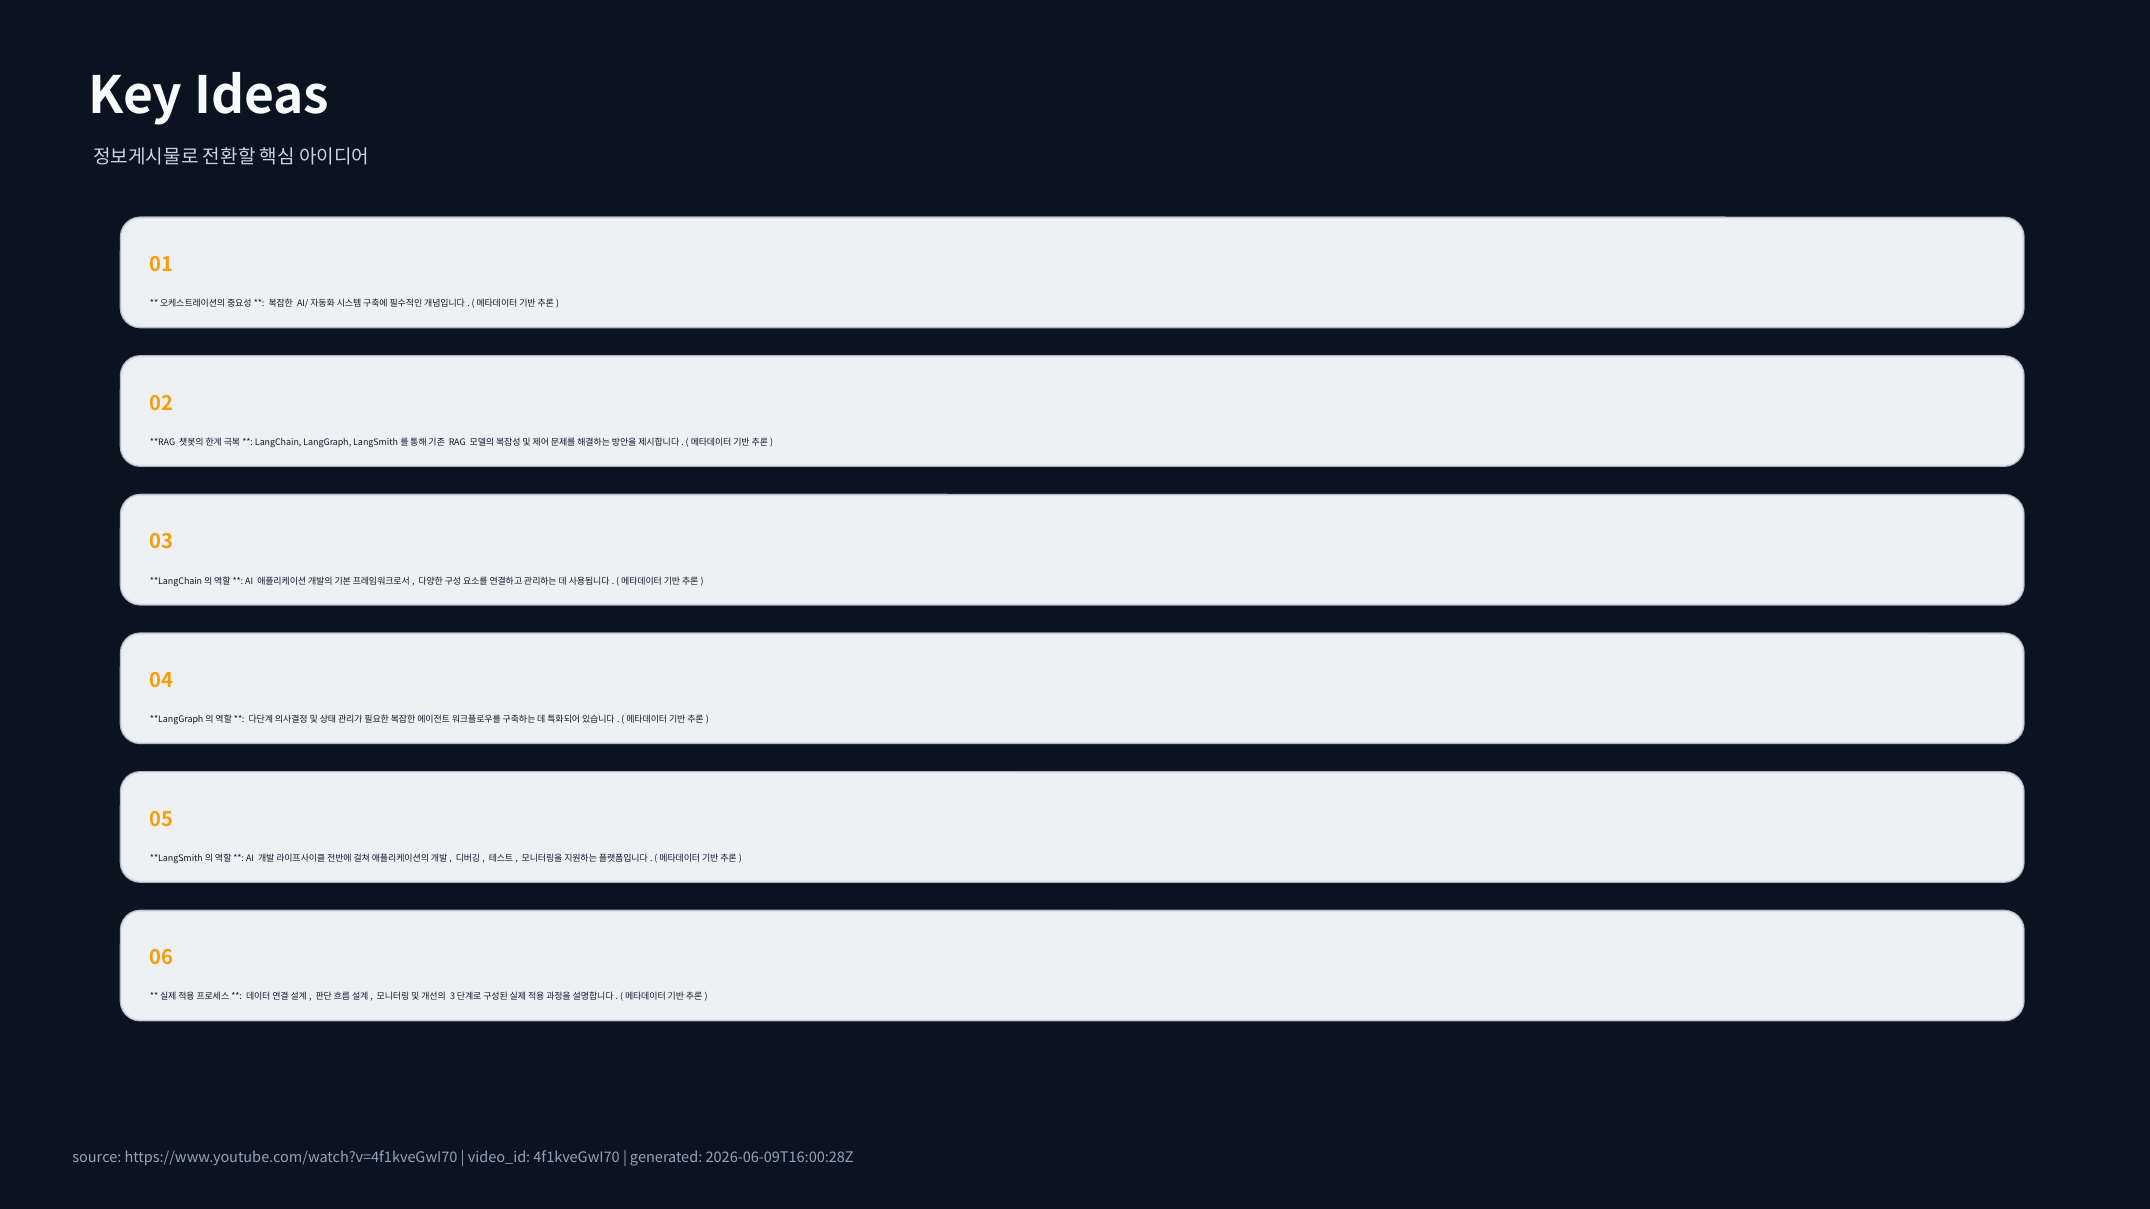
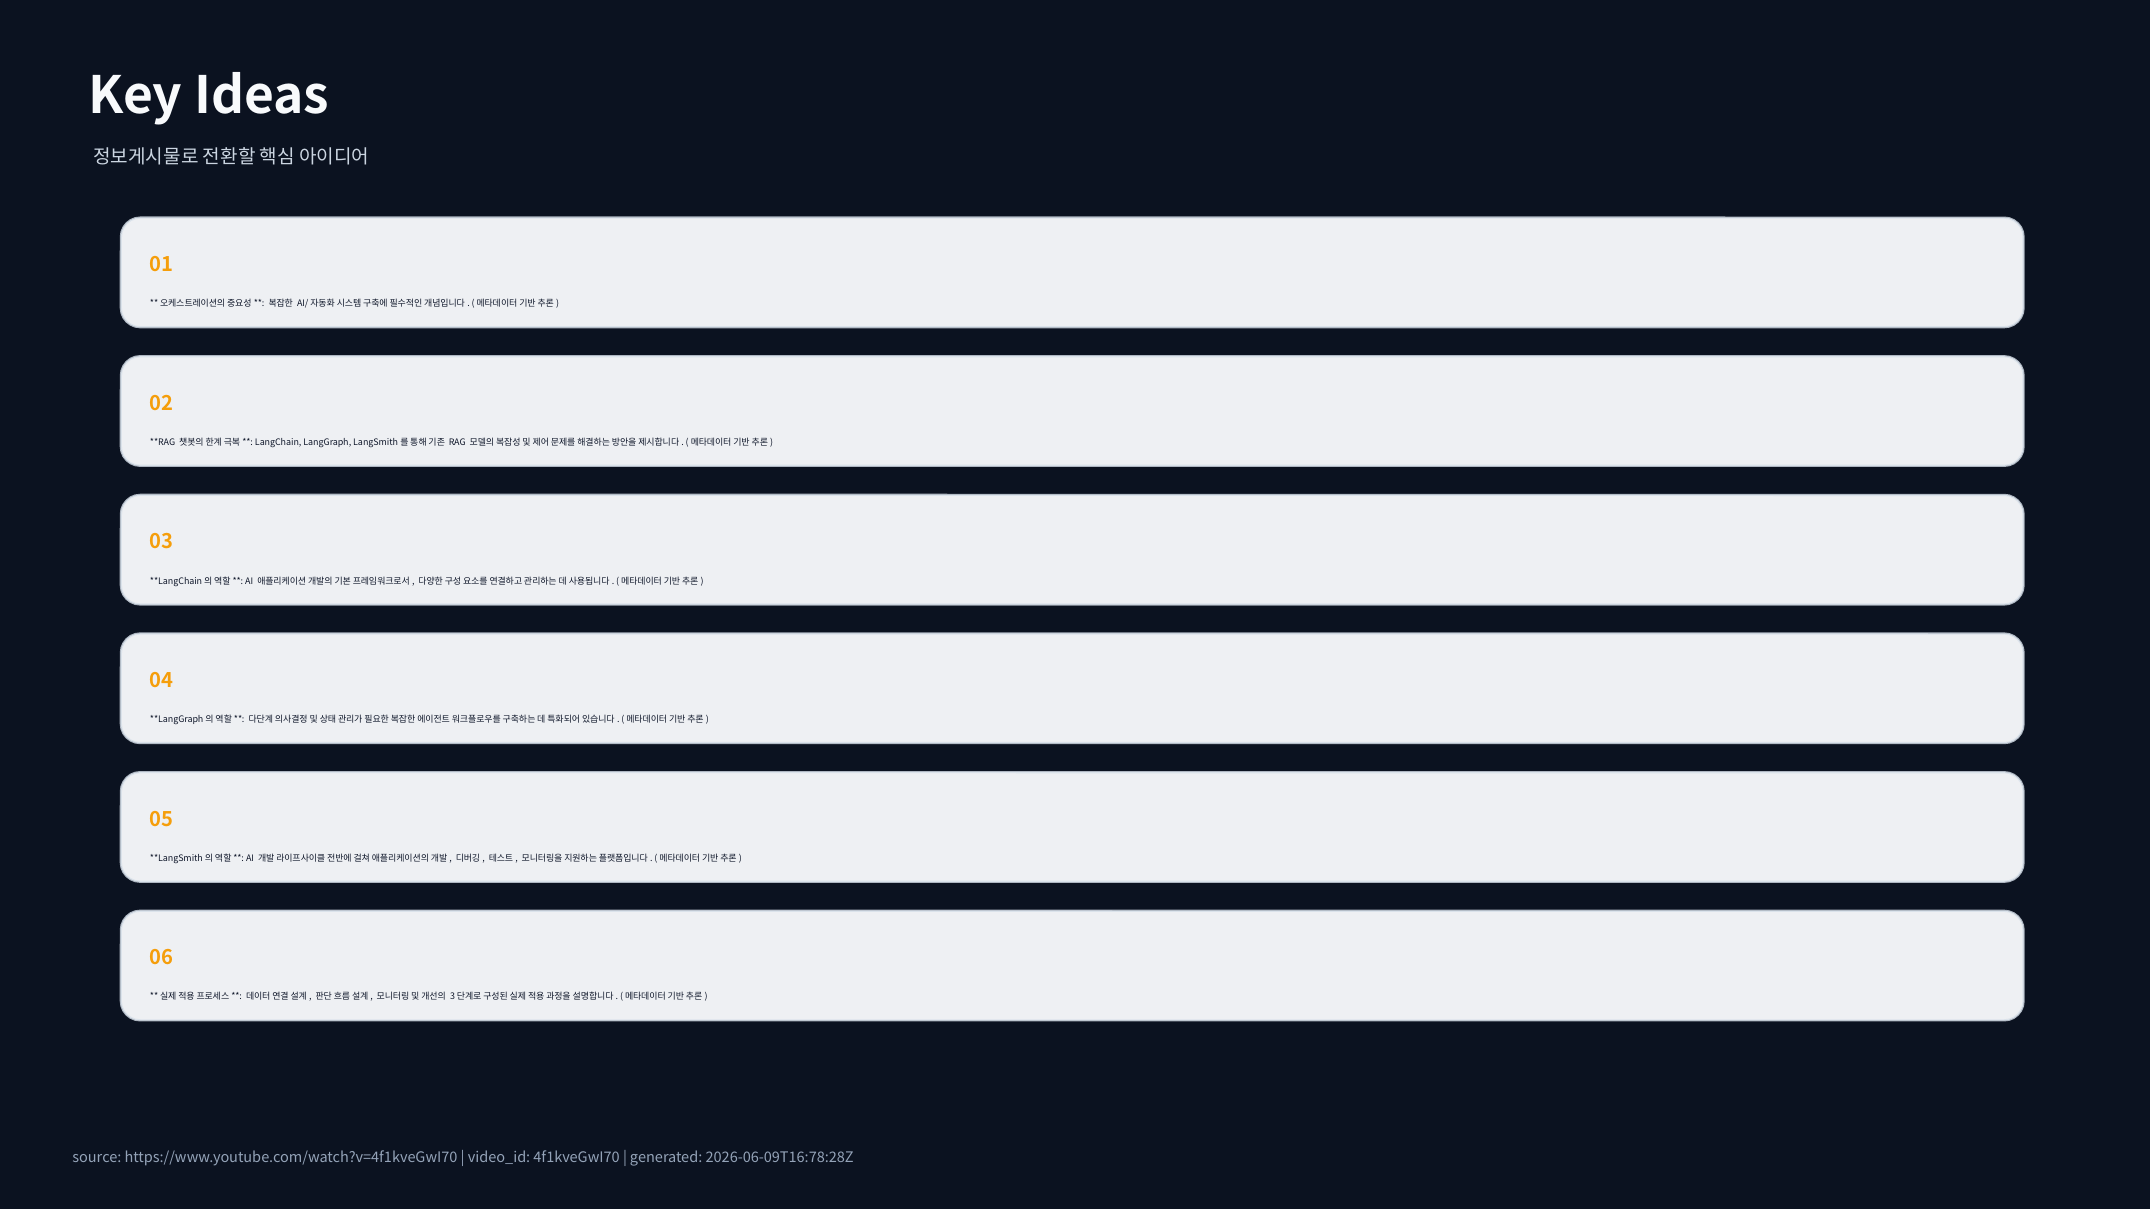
2026-06-09T16:00:28Z: 2026-06-09T16:00:28Z -> 2026-06-09T16:78:28Z
